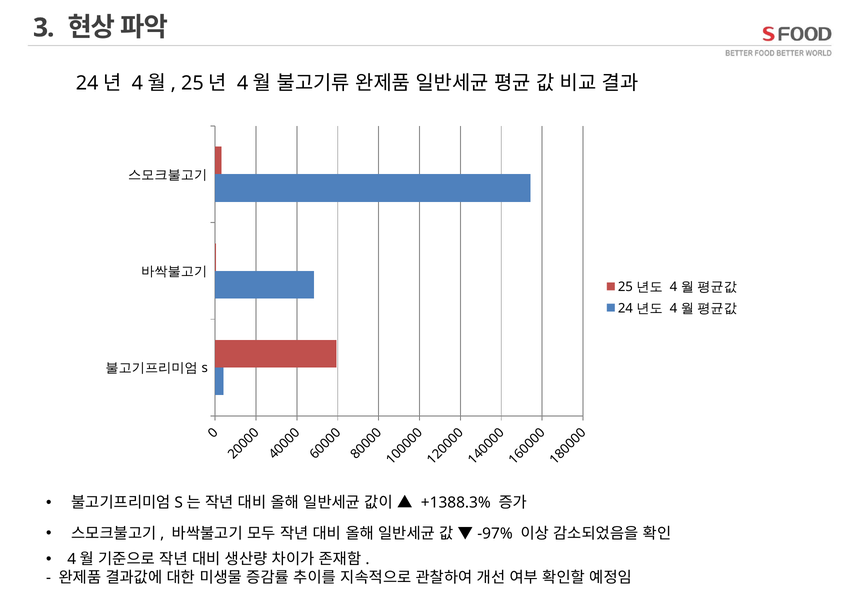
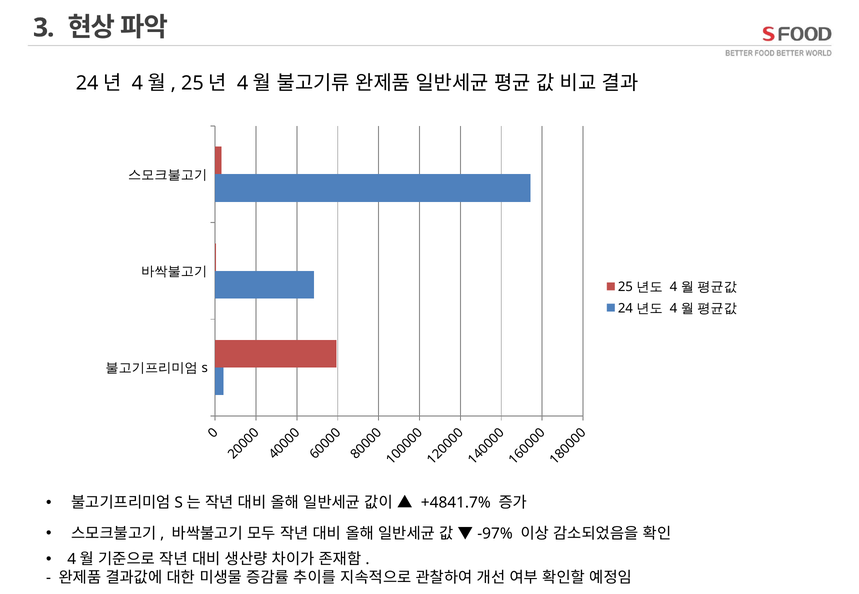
+1388.3%: +1388.3% -> +4841.7%
